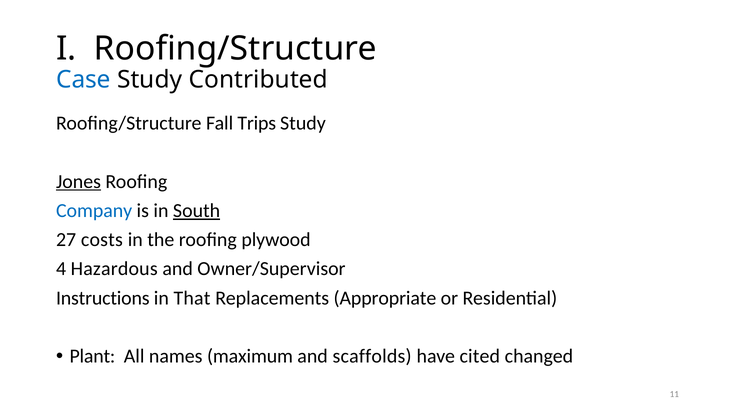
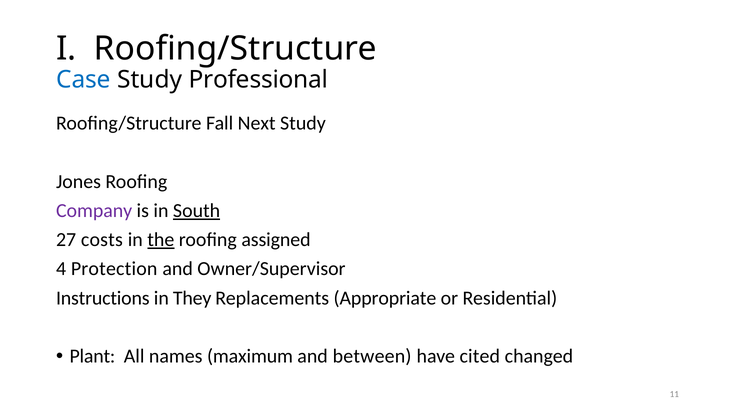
Contributed: Contributed -> Professional
Trips: Trips -> Next
Jones underline: present -> none
Company colour: blue -> purple
the underline: none -> present
plywood: plywood -> assigned
Hazardous: Hazardous -> Protection
That: That -> They
scaffolds: scaffolds -> between
